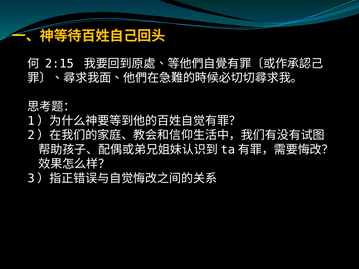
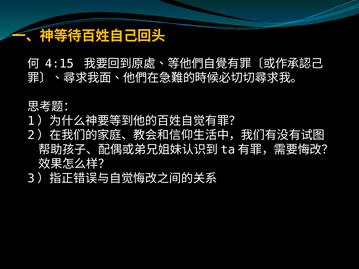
2:15: 2:15 -> 4:15
